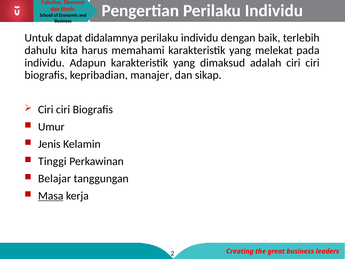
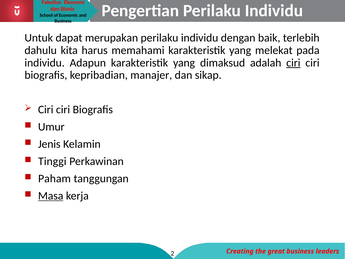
didalamnya: didalamnya -> merupakan
ciri at (293, 63) underline: none -> present
Belajar: Belajar -> Paham
